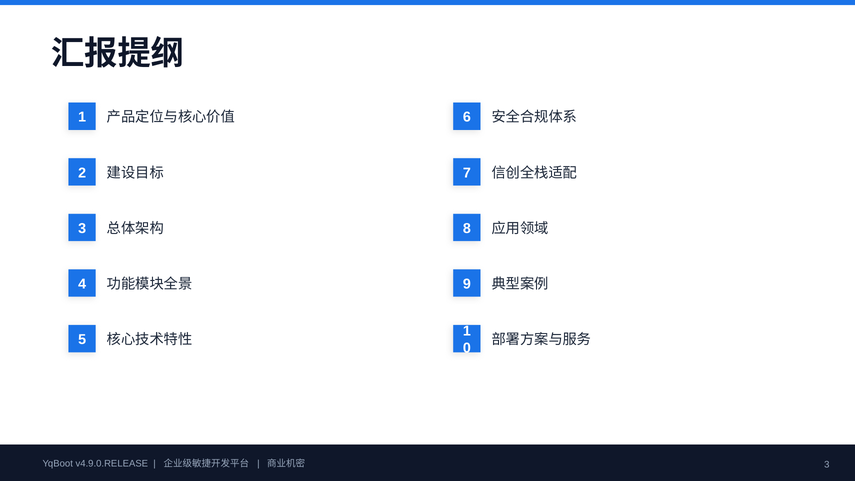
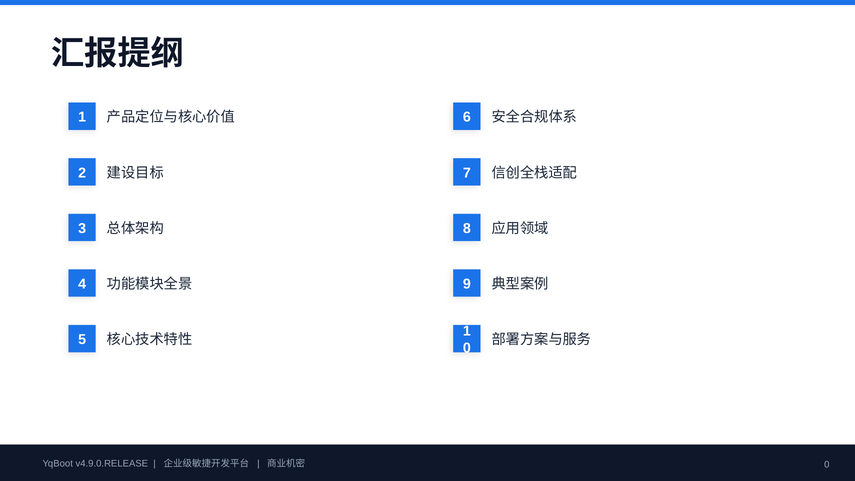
3 at (827, 464): 3 -> 0
